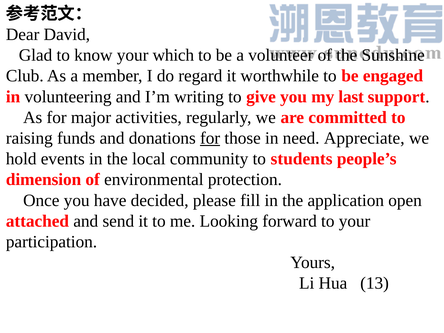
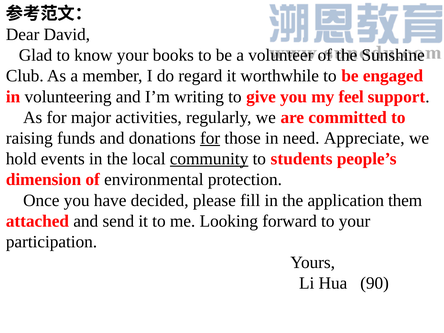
which: which -> books
last: last -> feel
community underline: none -> present
open: open -> them
13: 13 -> 90
